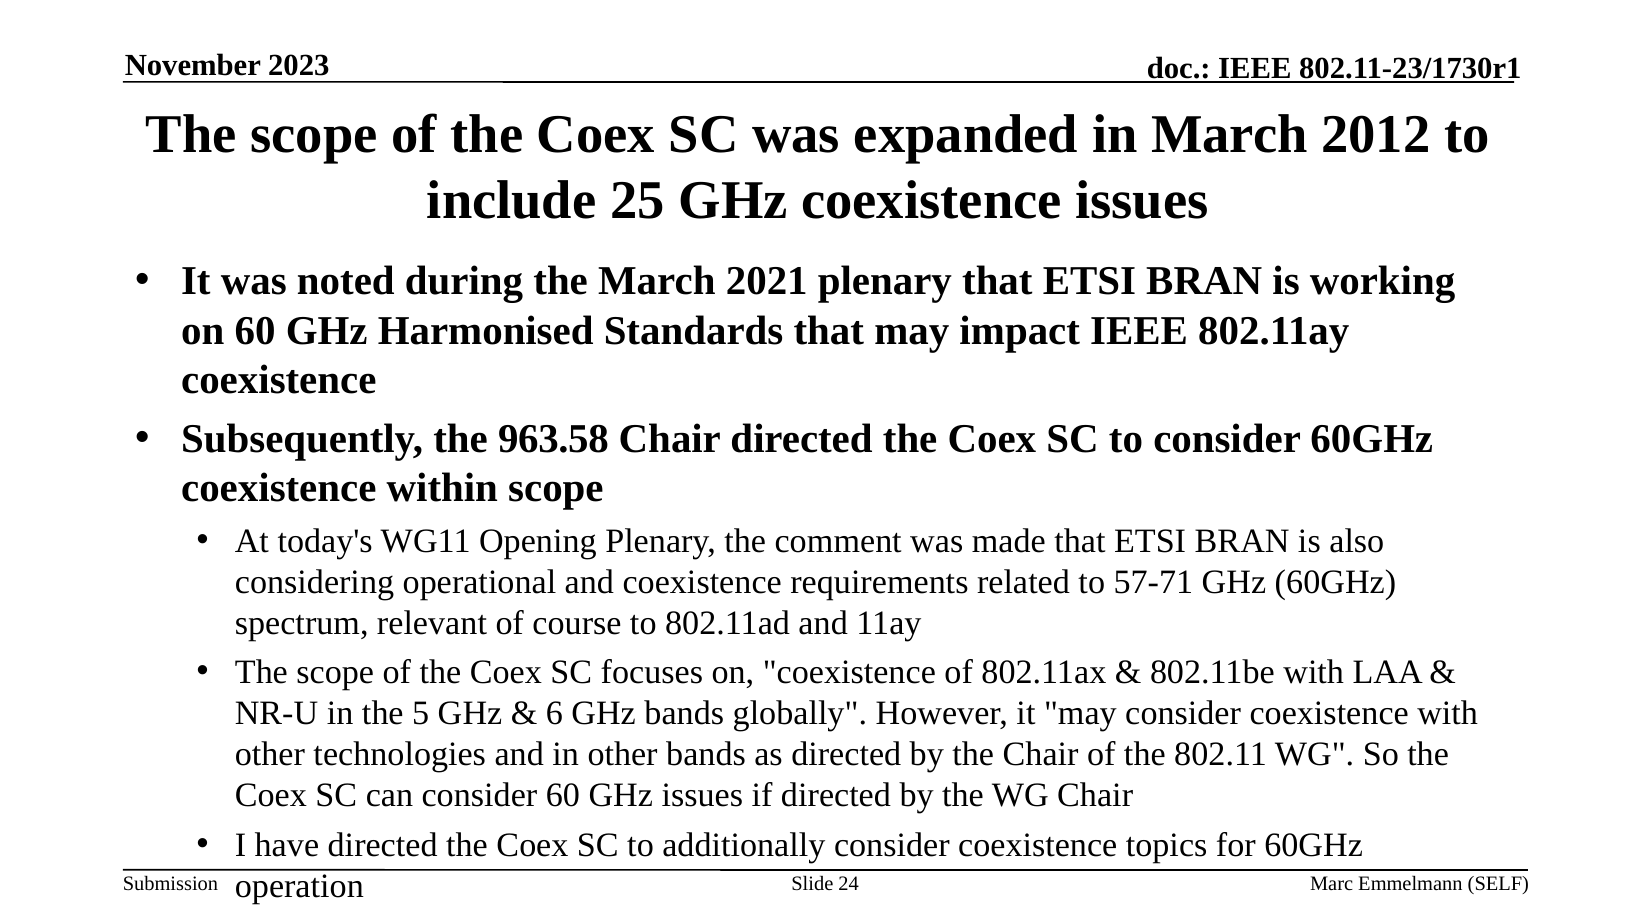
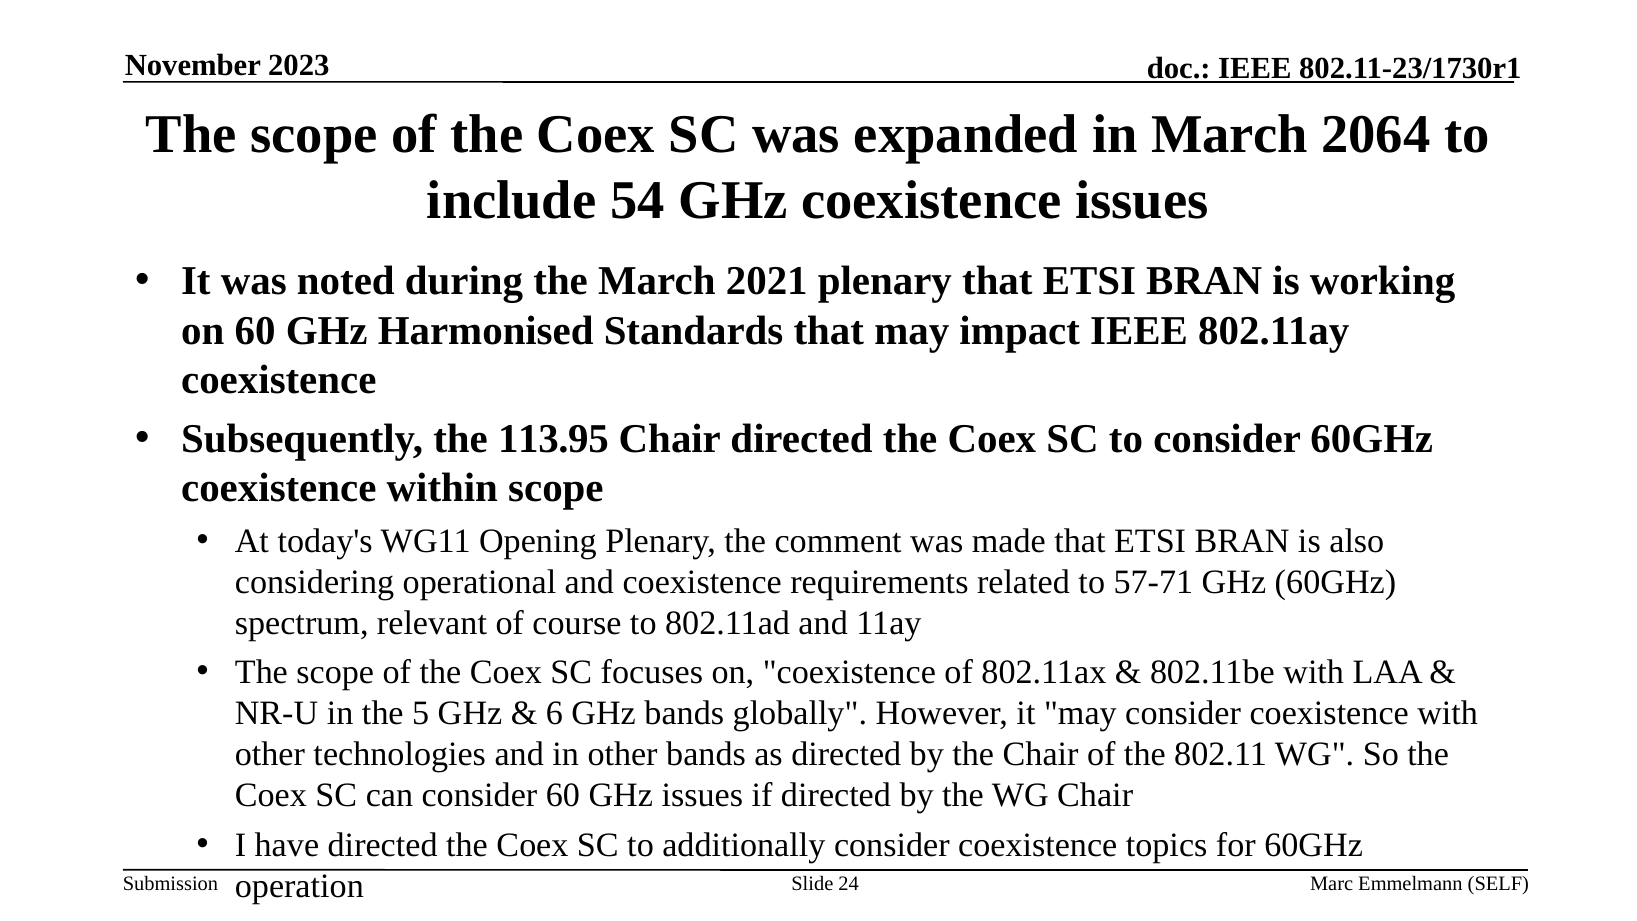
2012: 2012 -> 2064
25: 25 -> 54
963.58: 963.58 -> 113.95
